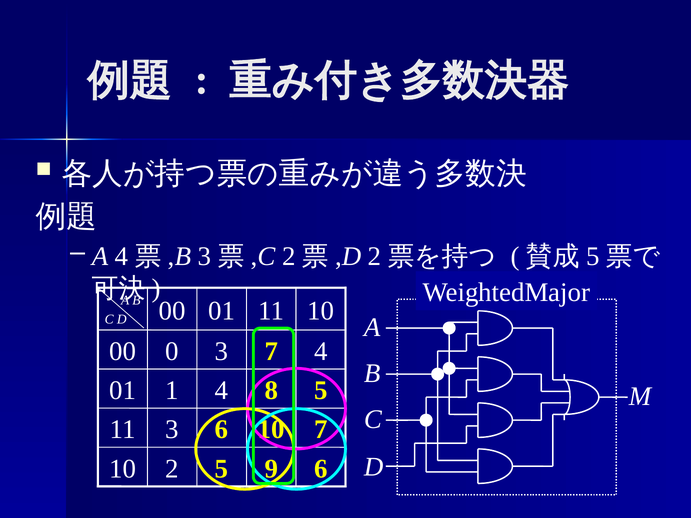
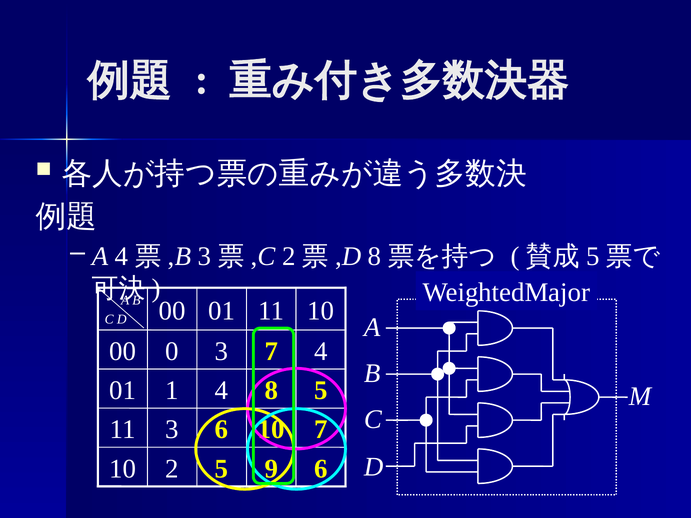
2 at (375, 256): 2 -> 8
